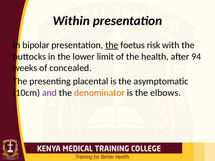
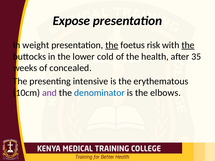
Within: Within -> Expose
bipolar: bipolar -> weight
the at (188, 45) underline: none -> present
limit: limit -> cold
94: 94 -> 35
placental: placental -> intensive
asymptomatic: asymptomatic -> erythematous
denominator colour: orange -> blue
